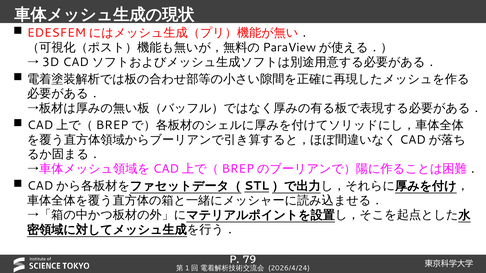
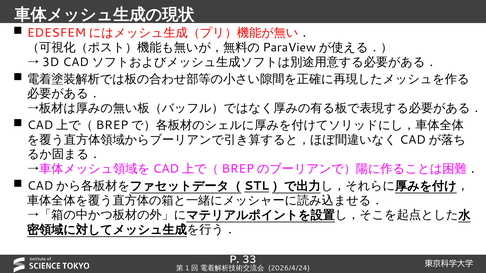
79: 79 -> 33
